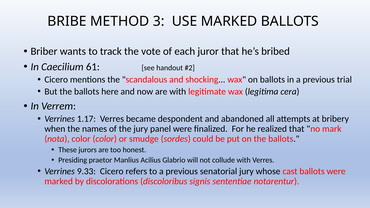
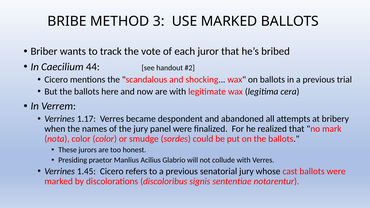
61: 61 -> 44
9.33: 9.33 -> 1.45
